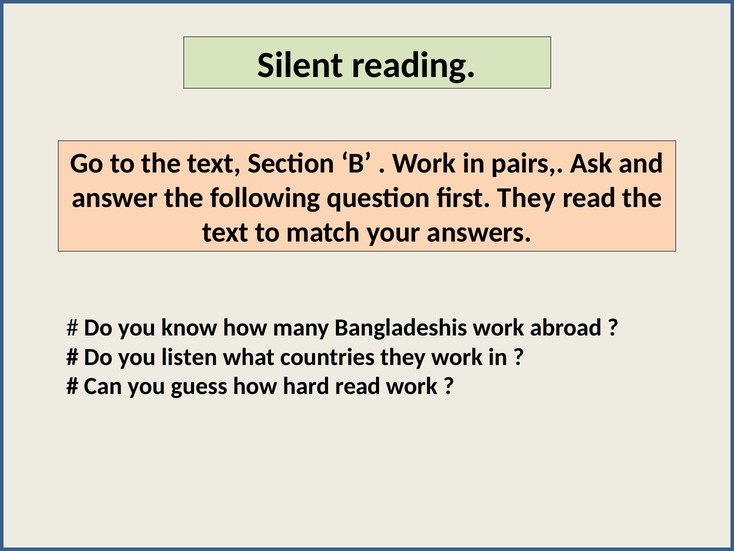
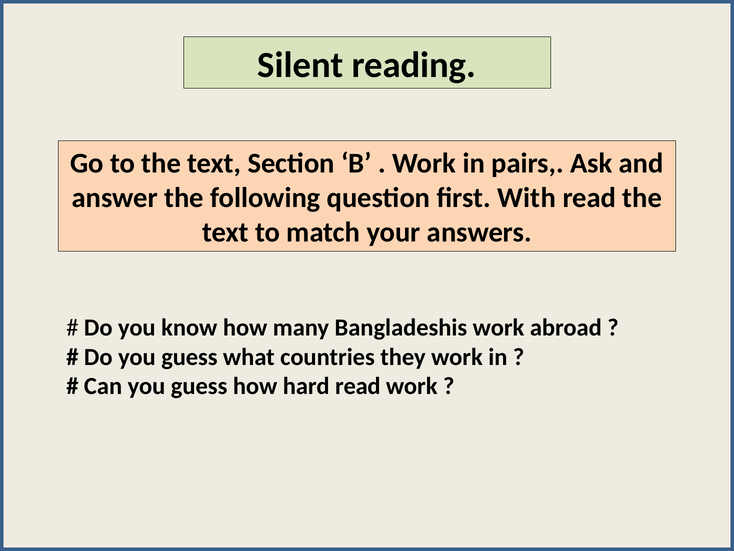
first They: They -> With
Do you listen: listen -> guess
